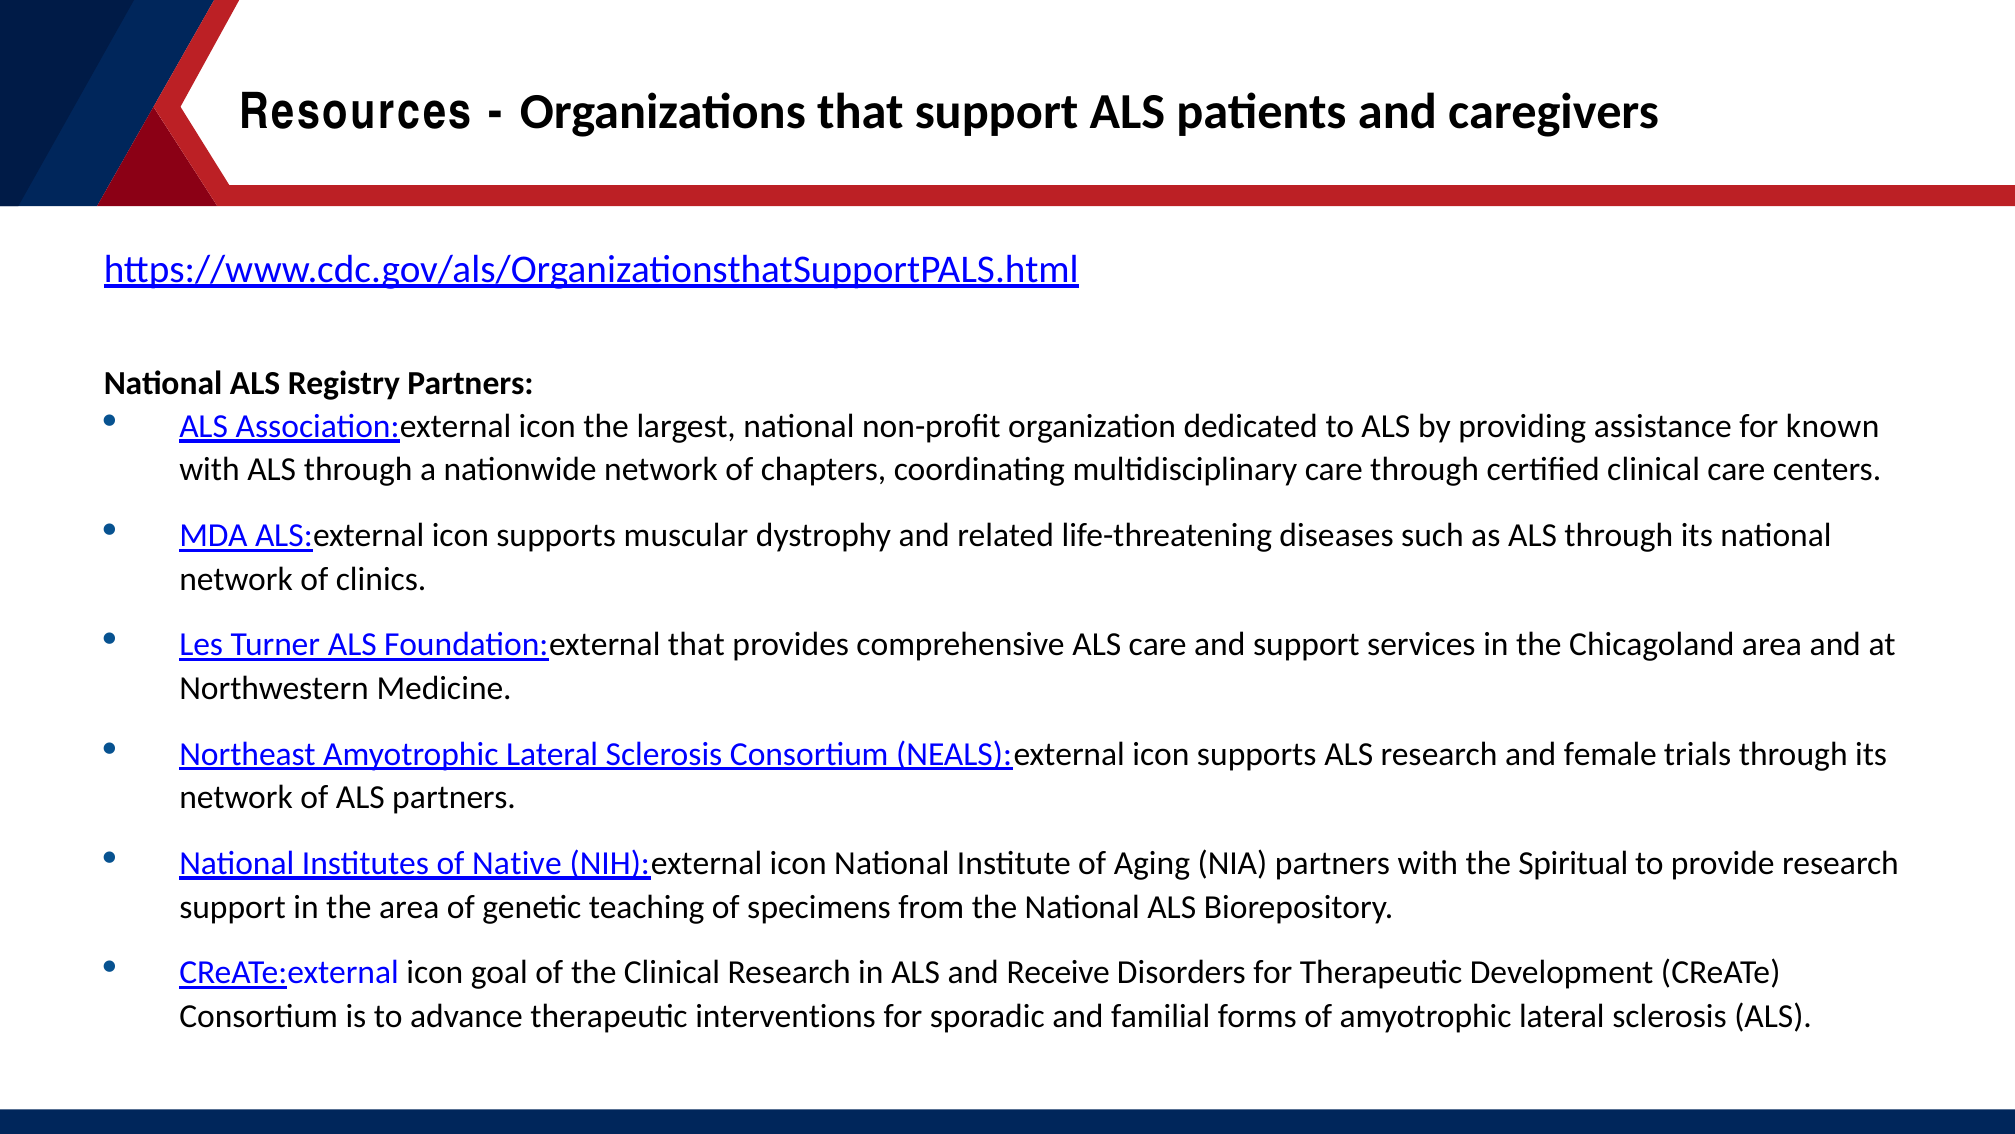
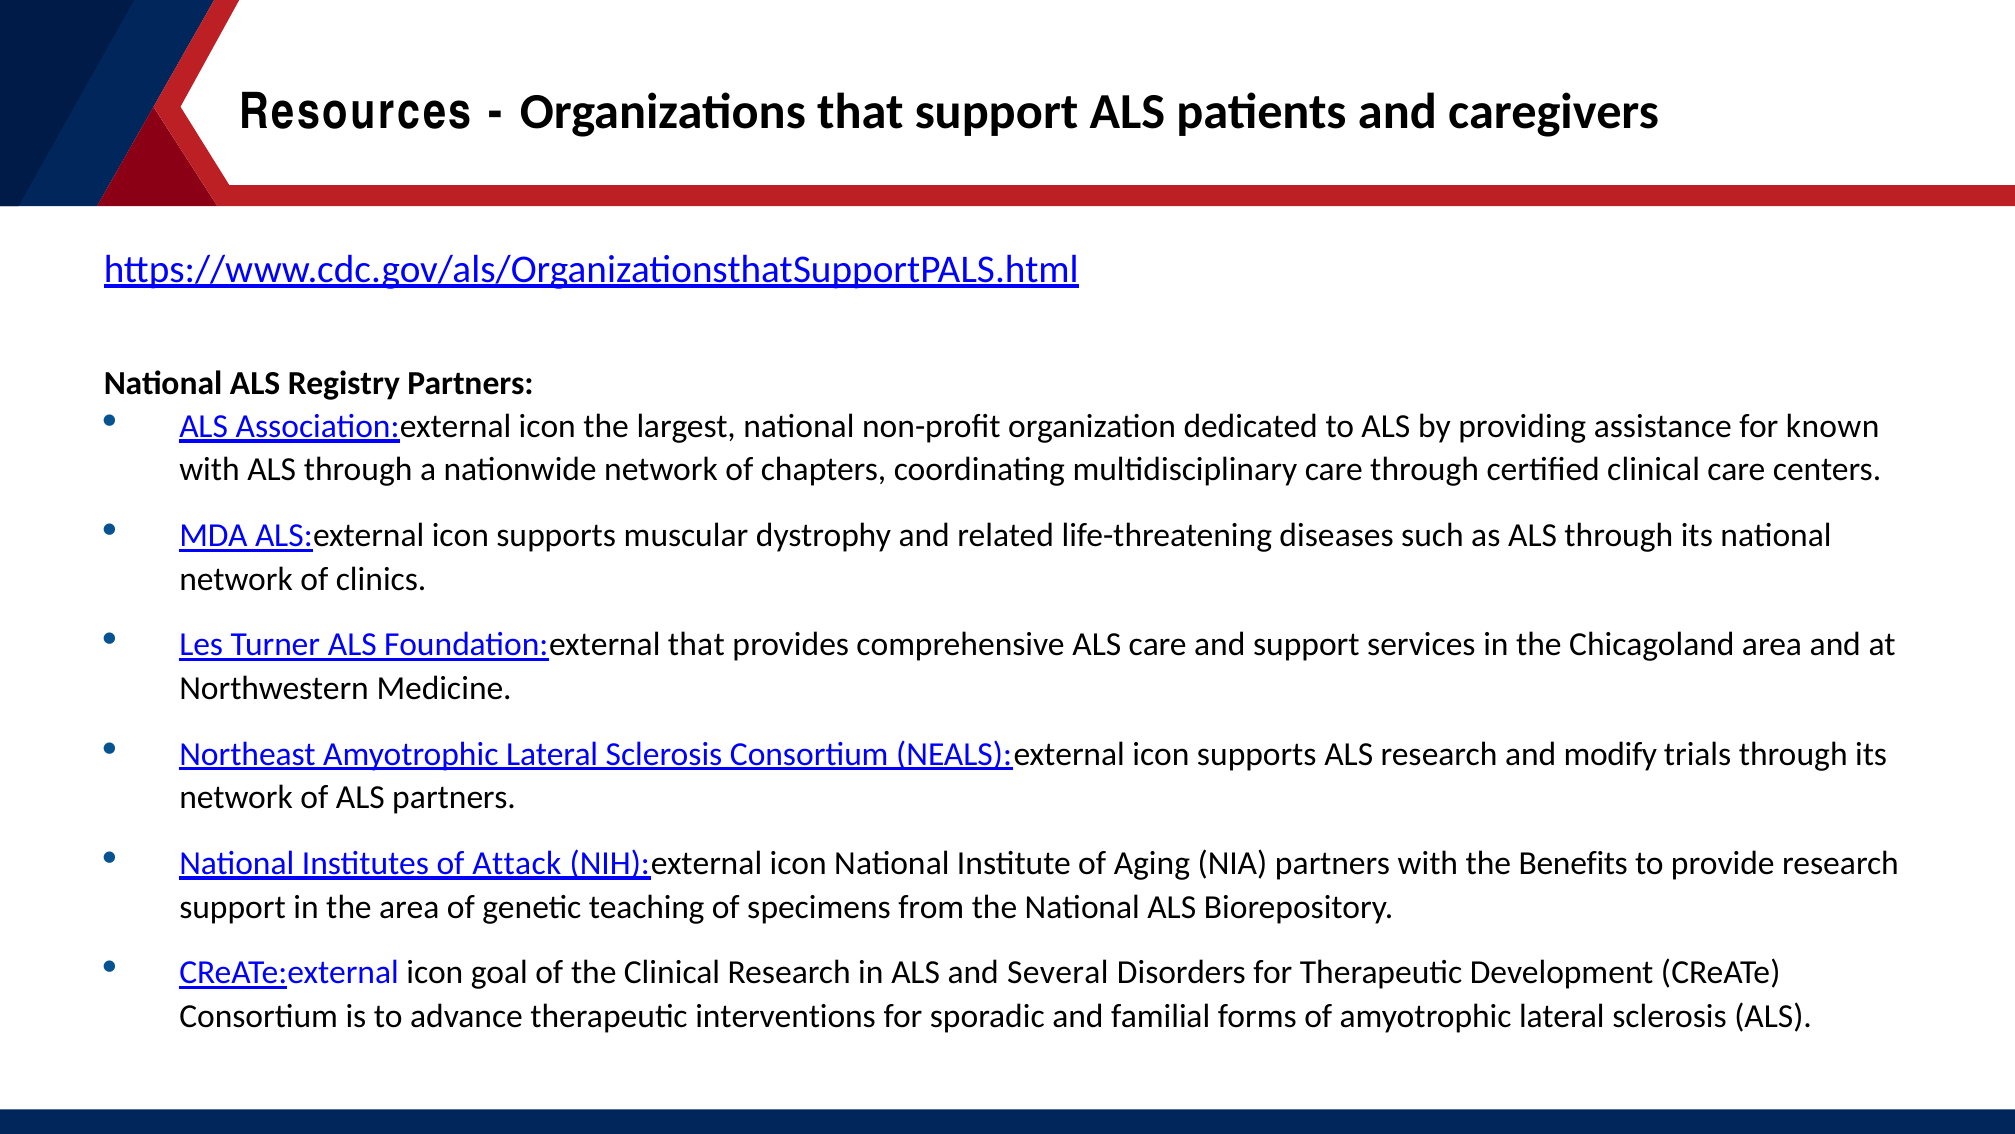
female: female -> modify
Native: Native -> Attack
Spiritual: Spiritual -> Benefits
Receive: Receive -> Several
